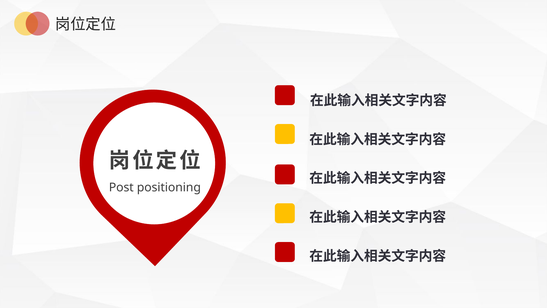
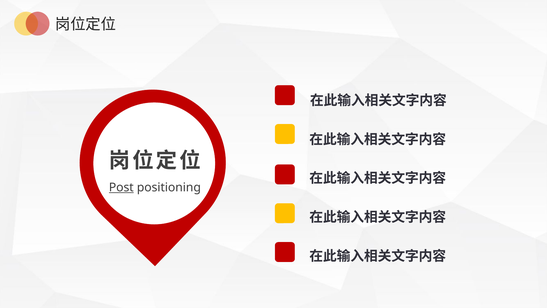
Post underline: none -> present
